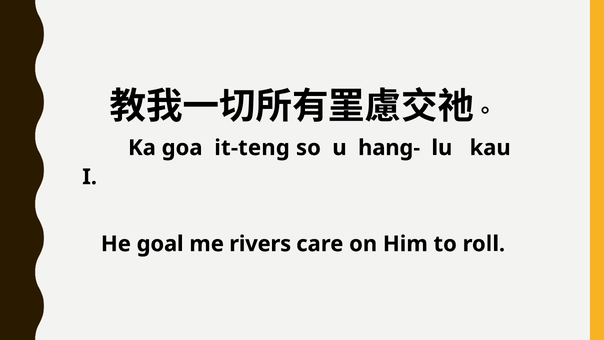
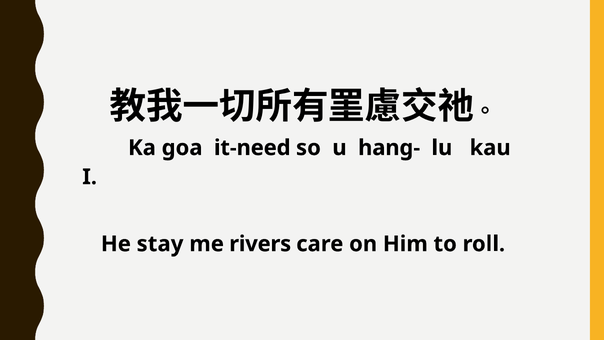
it-teng: it-teng -> it-need
goal: goal -> stay
